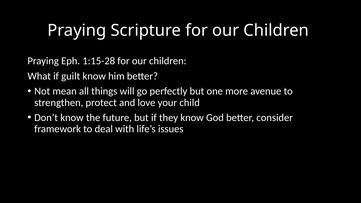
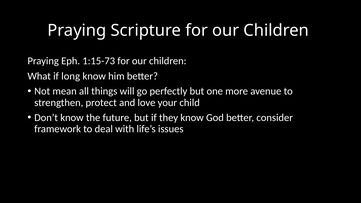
1:15-28: 1:15-28 -> 1:15-73
guilt: guilt -> long
